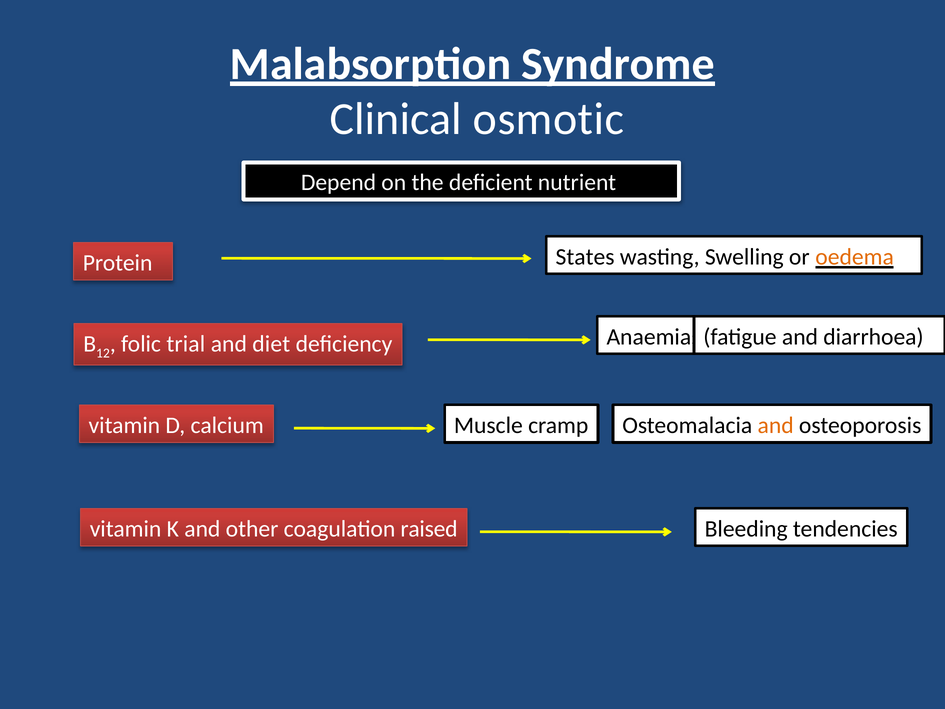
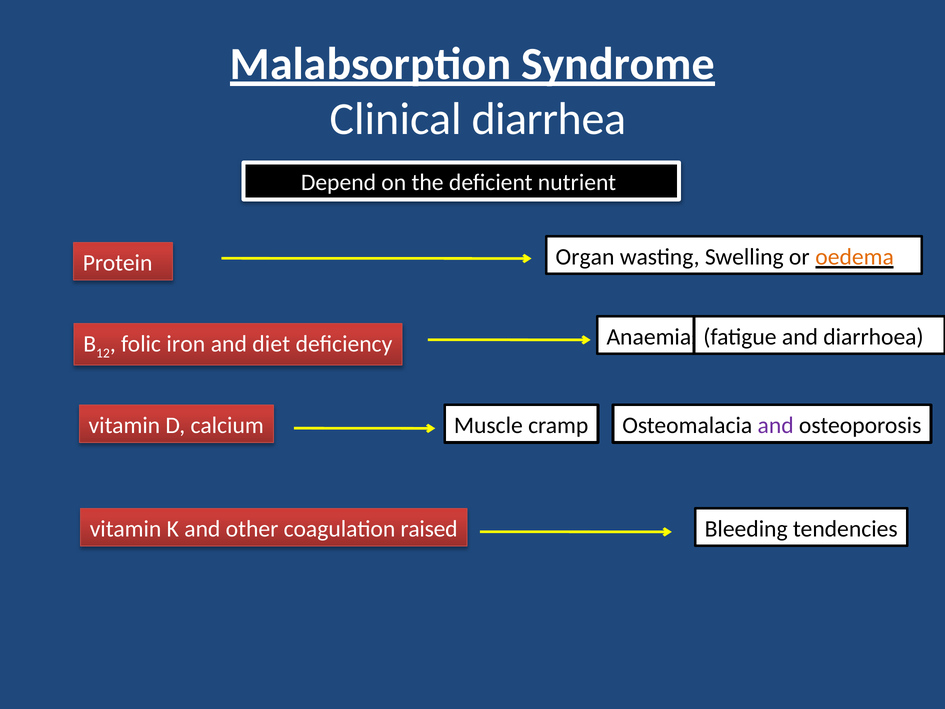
osmotic: osmotic -> diarrhea
States: States -> Organ
trial: trial -> iron
and at (776, 425) colour: orange -> purple
